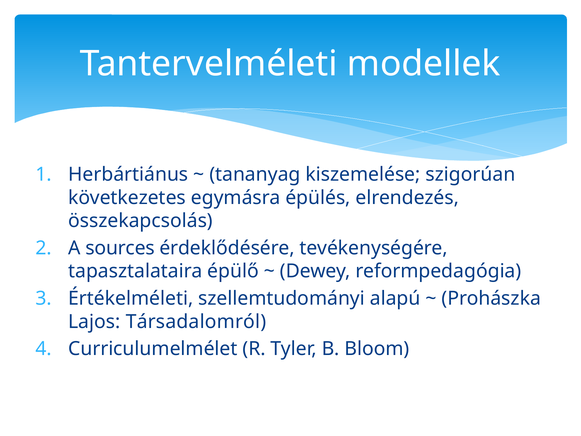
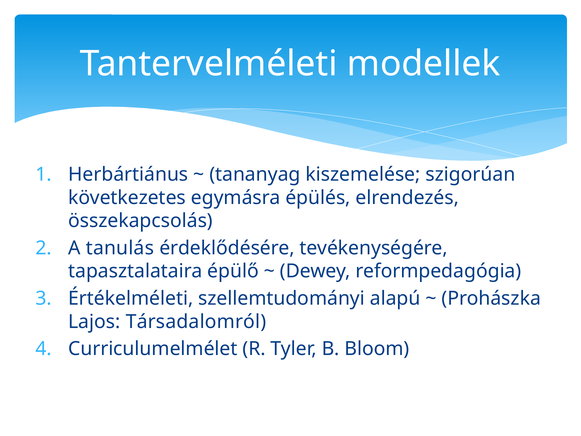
sources: sources -> tanulás
